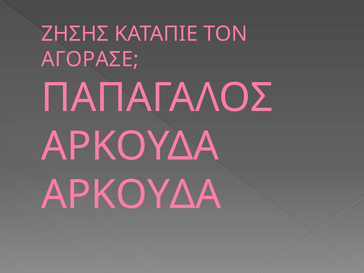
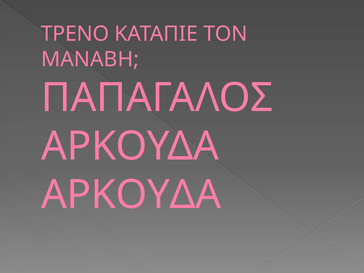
ΖΗΣΗΣ: ΖΗΣΗΣ -> ΤΡΕΝΟ
ΑΓΟΡΑΣΕ: ΑΓΟΡΑΣΕ -> ΜΑΝΑΒΗ
